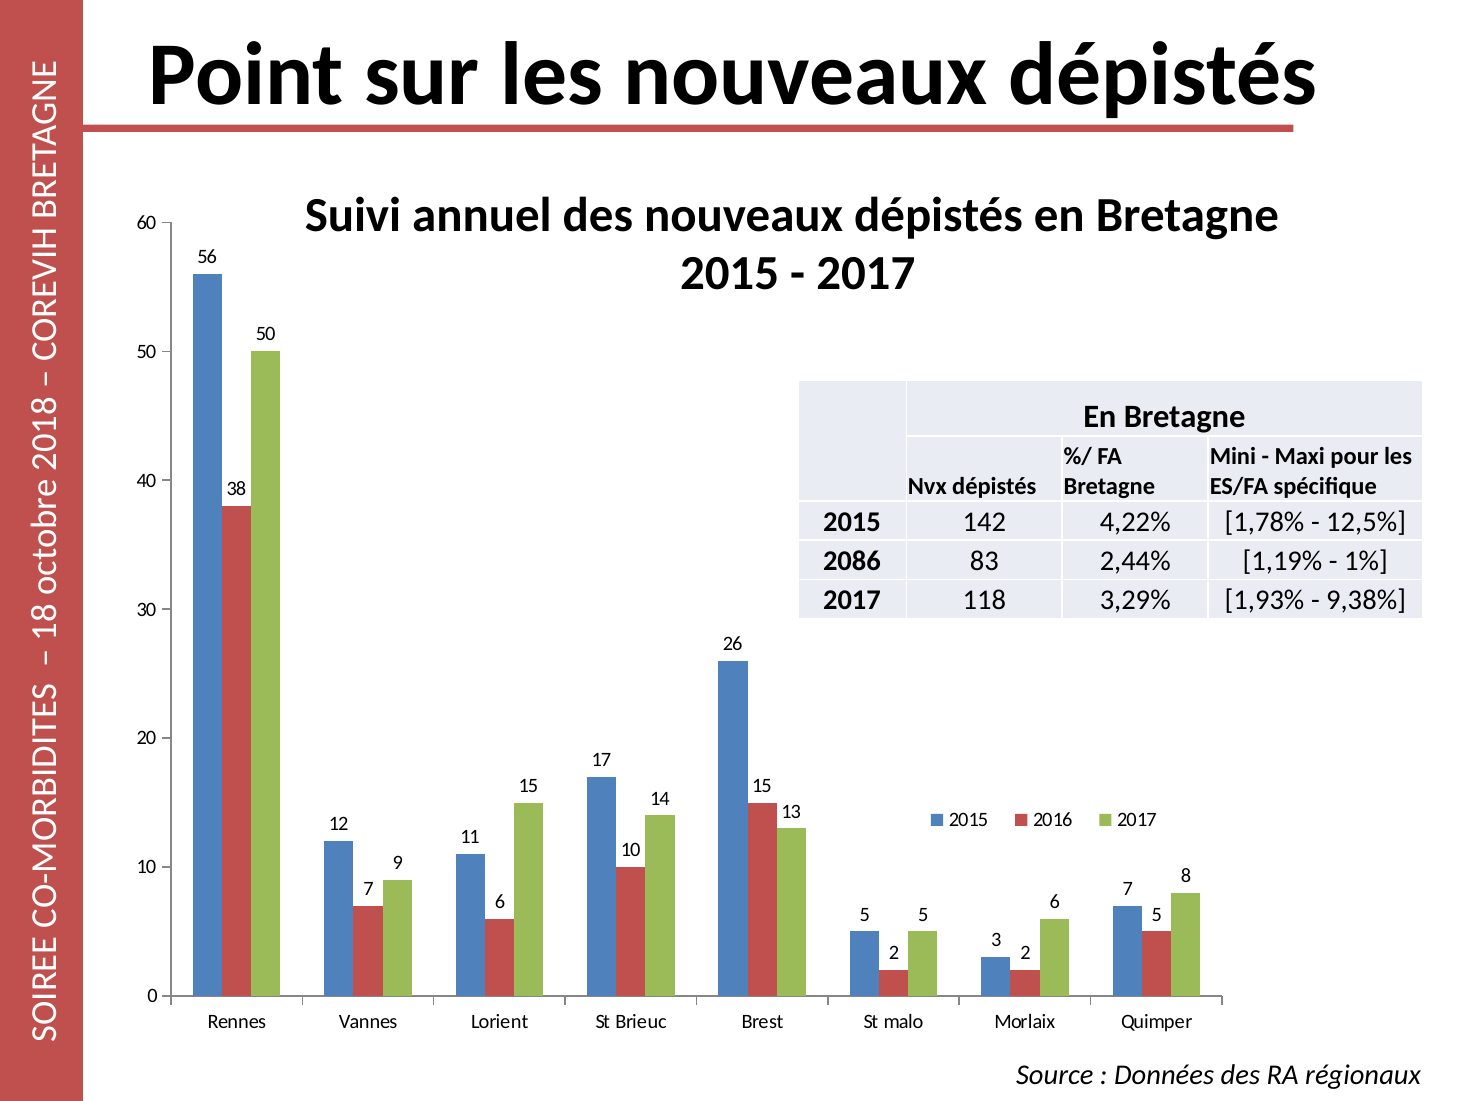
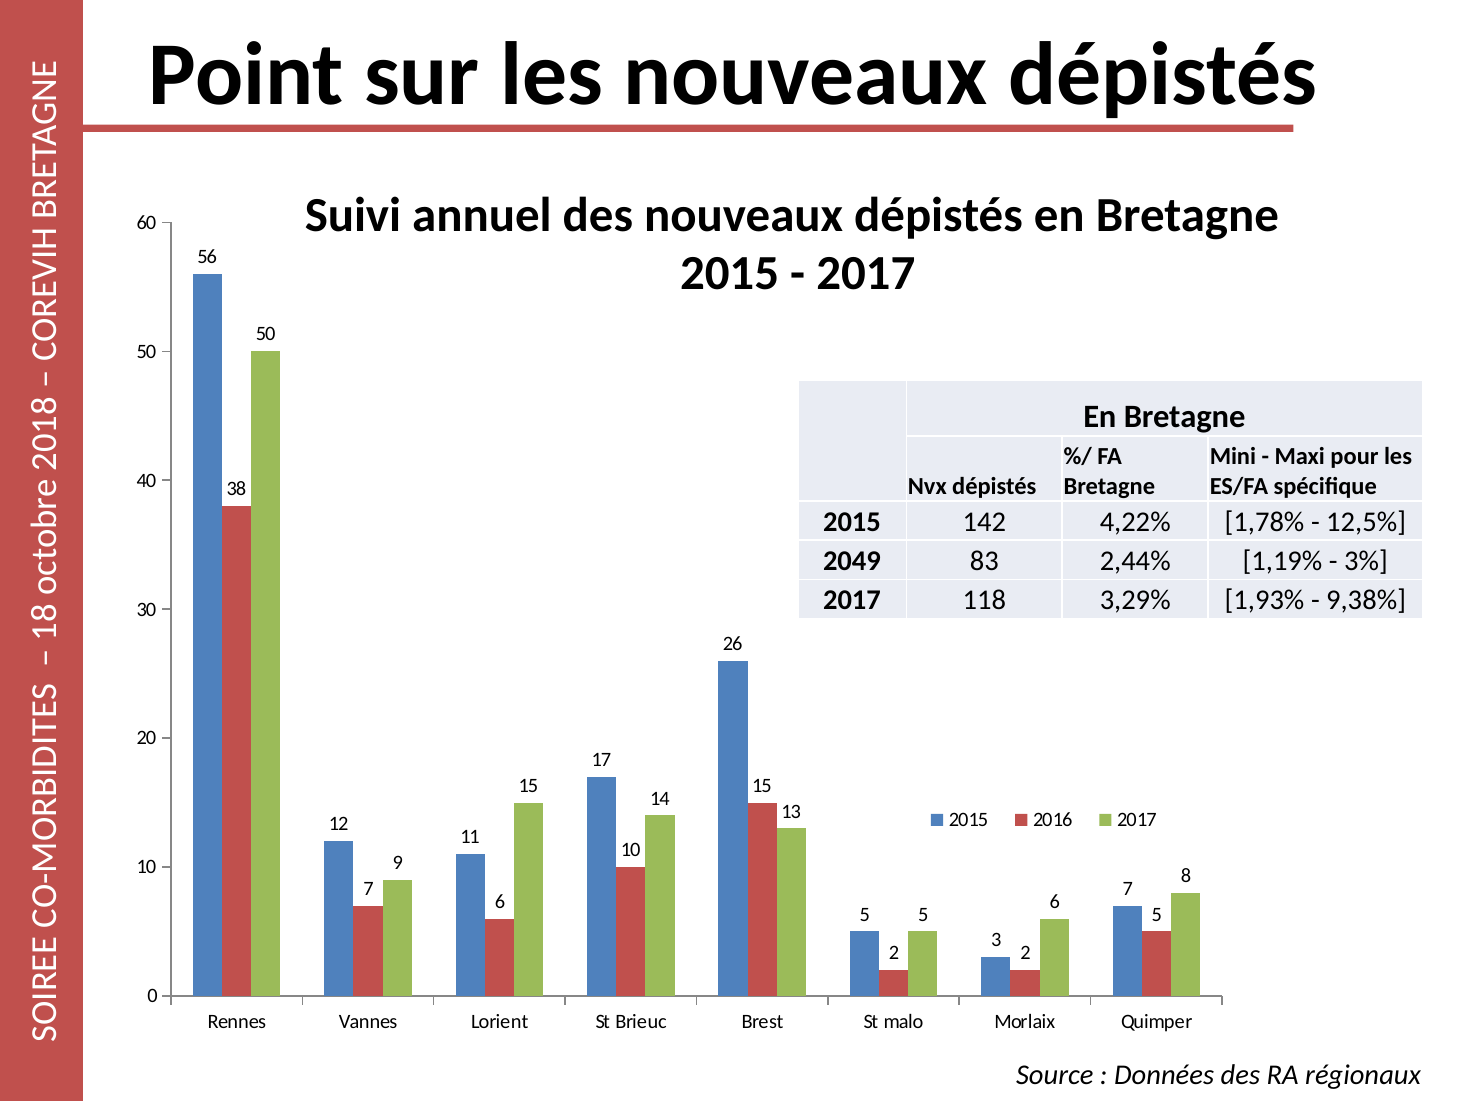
2086: 2086 -> 2049
1%: 1% -> 3%
